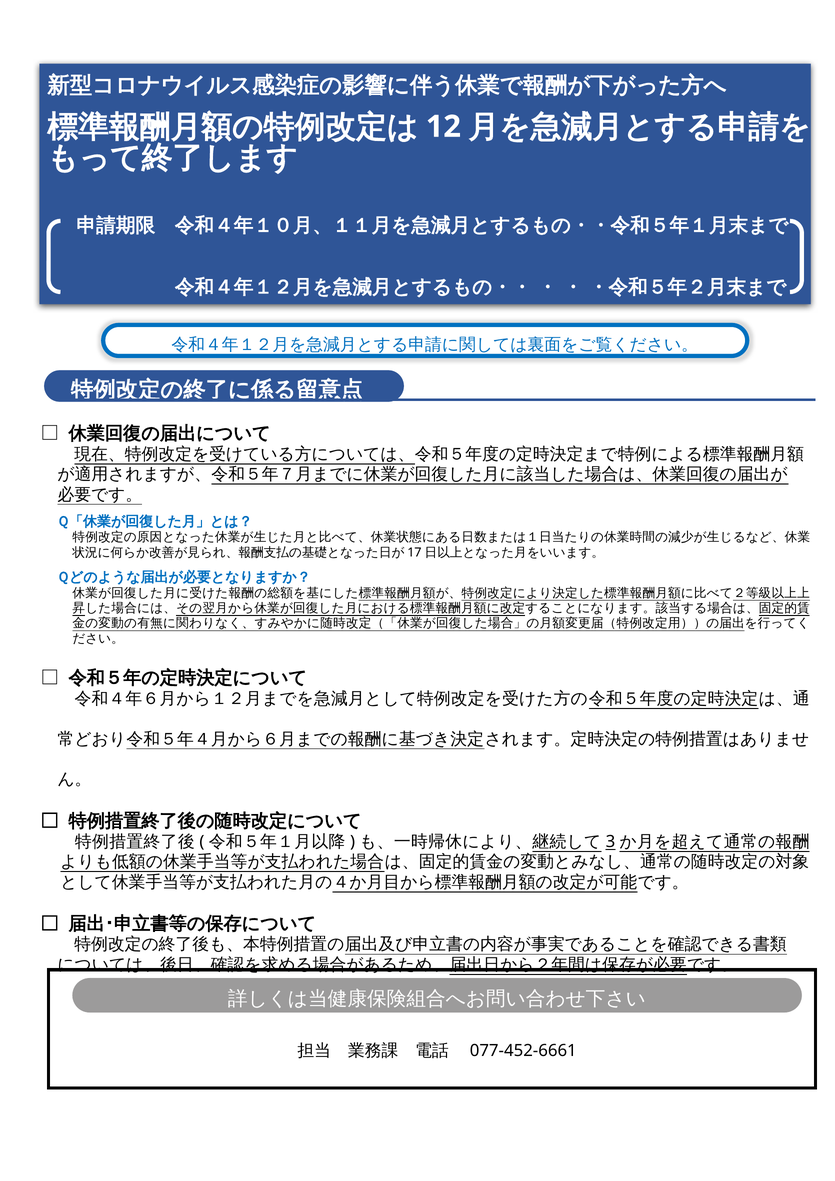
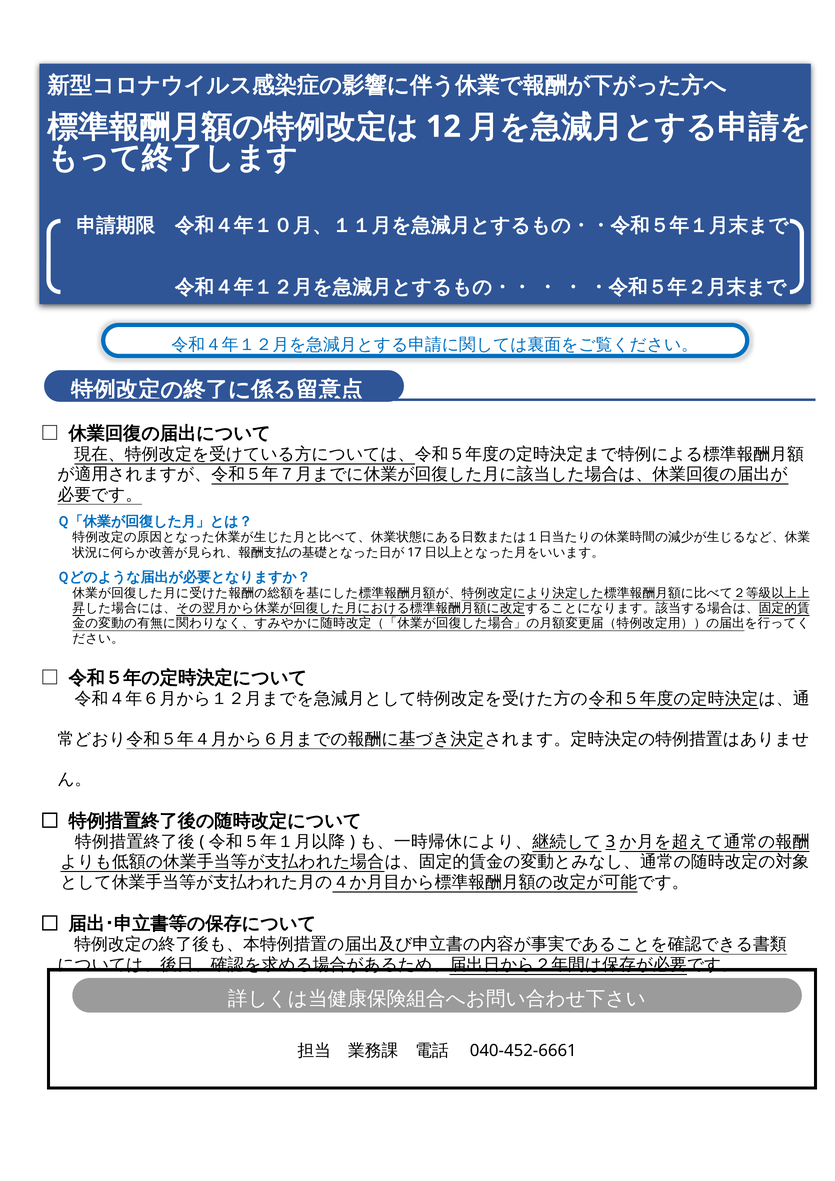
077-452-6661: 077-452-6661 -> 040-452-6661
